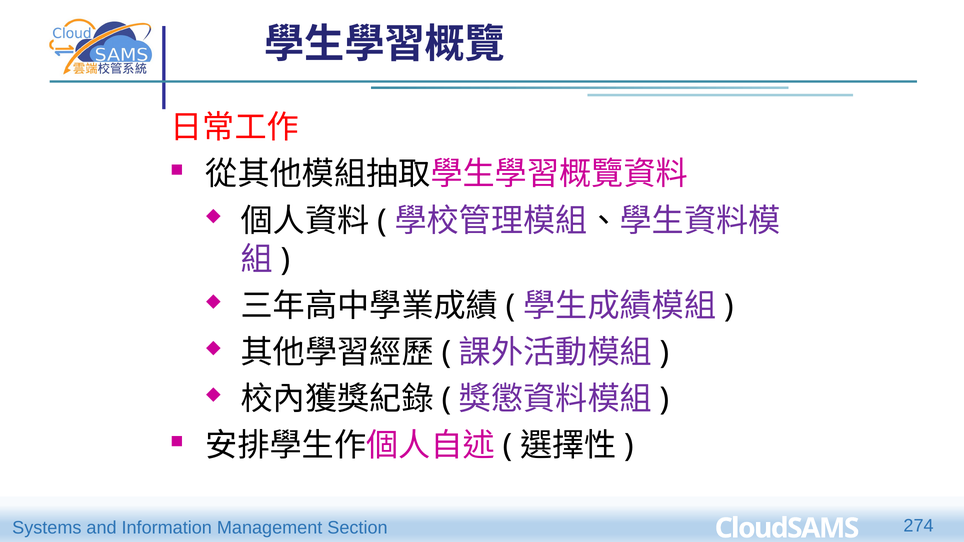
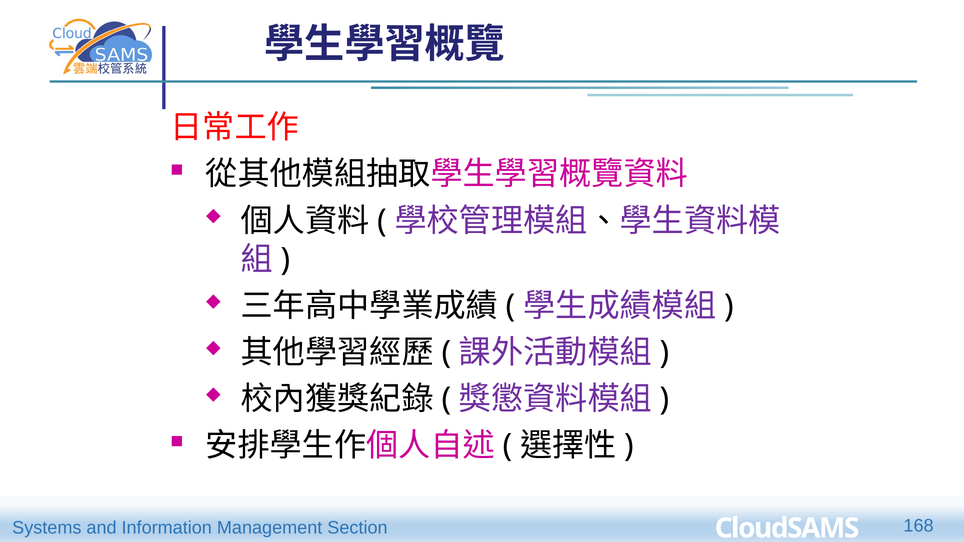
274: 274 -> 168
